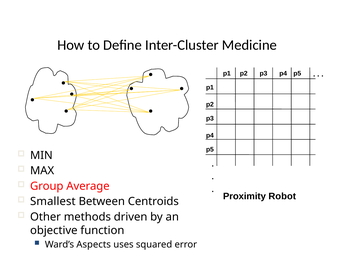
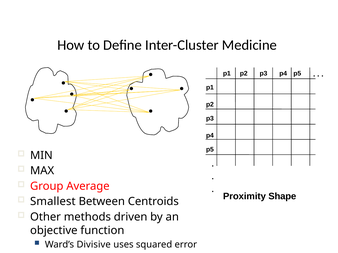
Robot: Robot -> Shape
Aspects: Aspects -> Divisive
